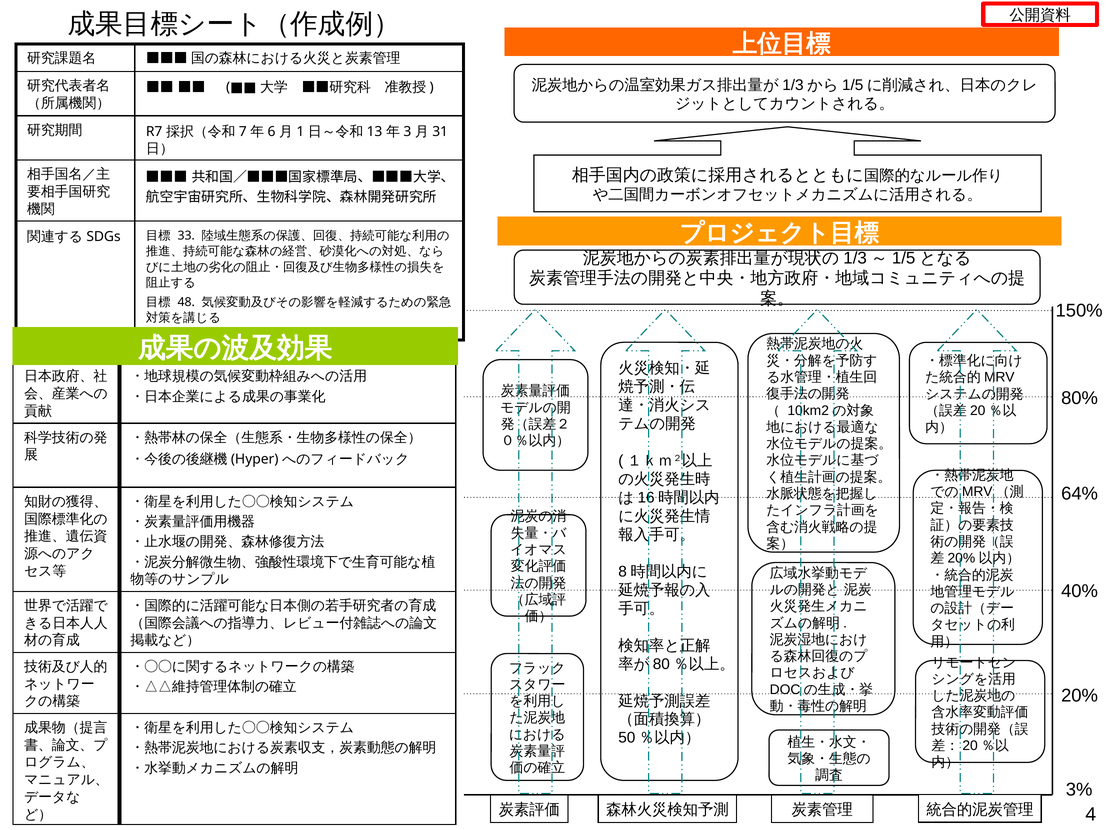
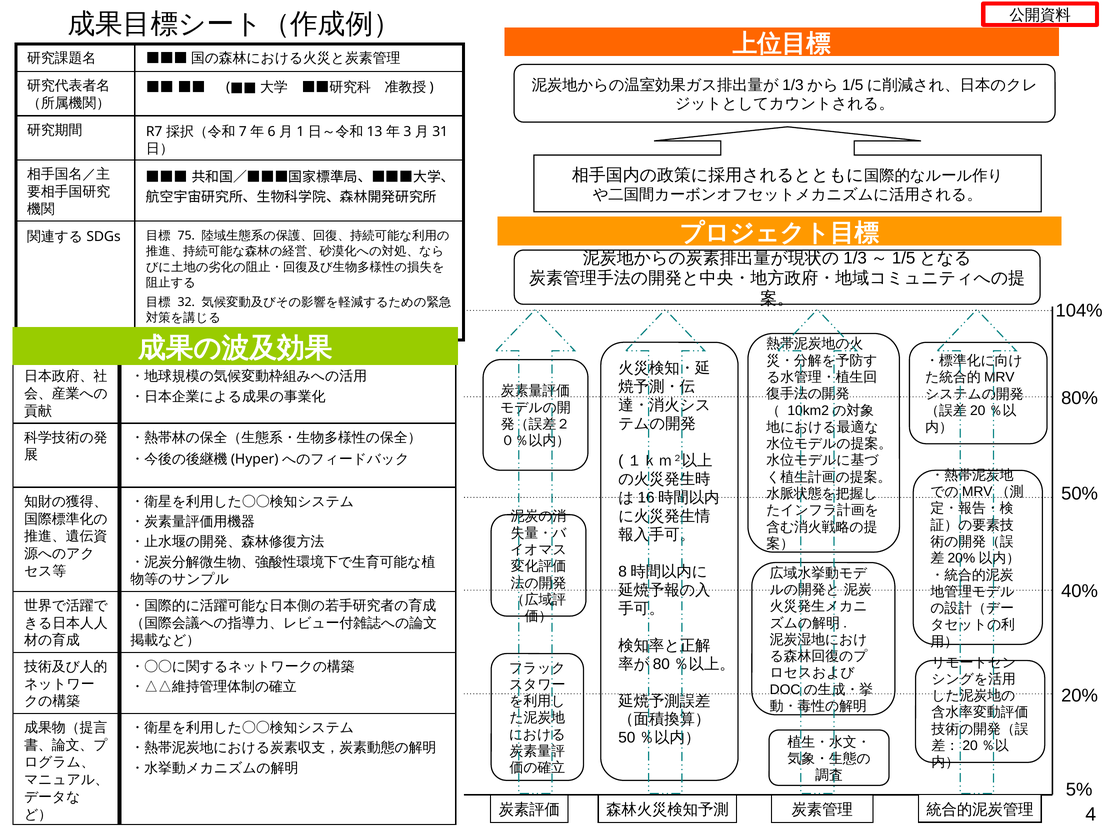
33: 33 -> 75
48: 48 -> 32
150%: 150% -> 104%
64%: 64% -> 50%
3%: 3% -> 5%
